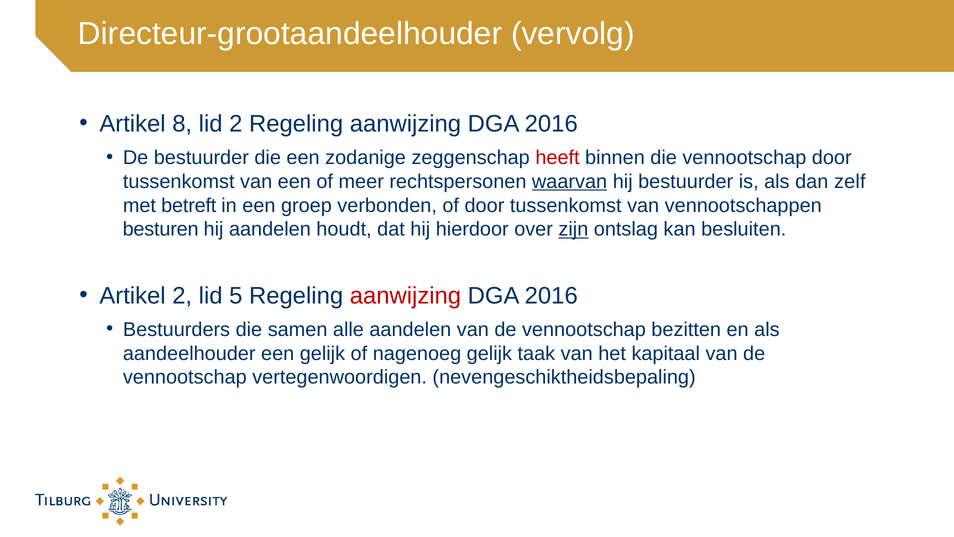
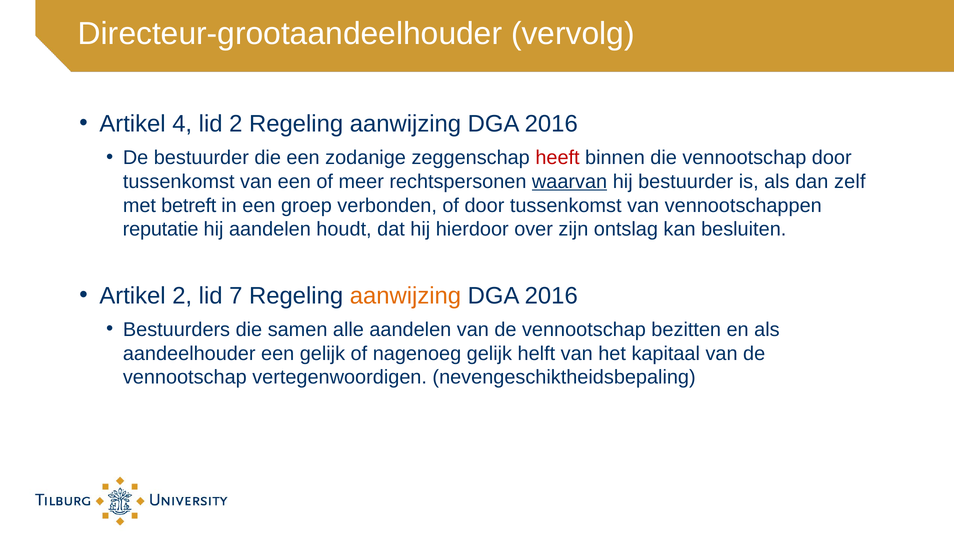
8: 8 -> 4
besturen: besturen -> reputatie
zijn underline: present -> none
5: 5 -> 7
aanwijzing at (405, 295) colour: red -> orange
taak: taak -> helft
